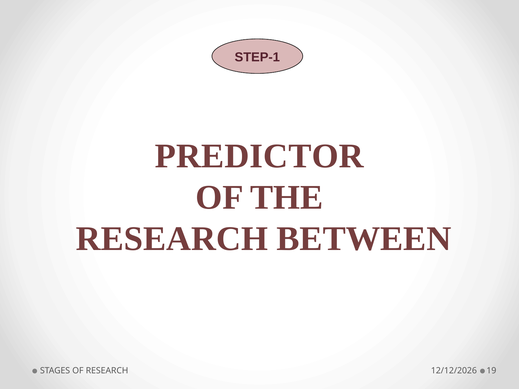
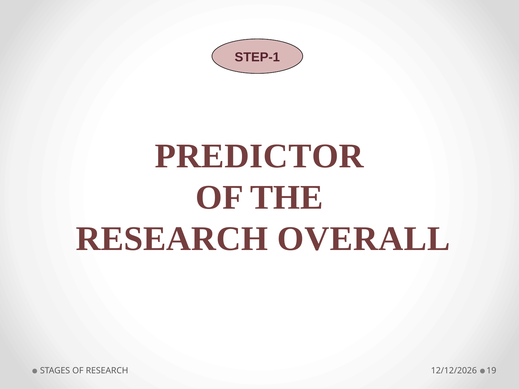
BETWEEN: BETWEEN -> OVERALL
